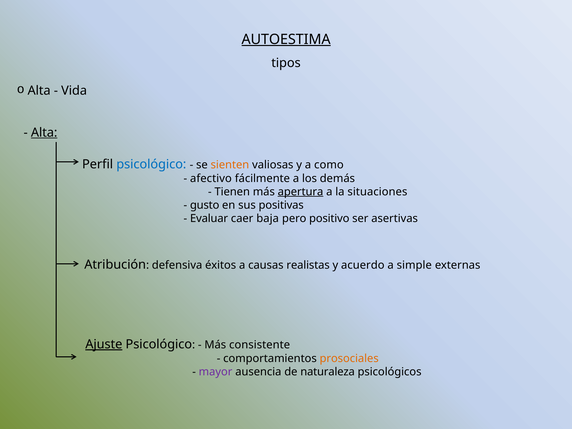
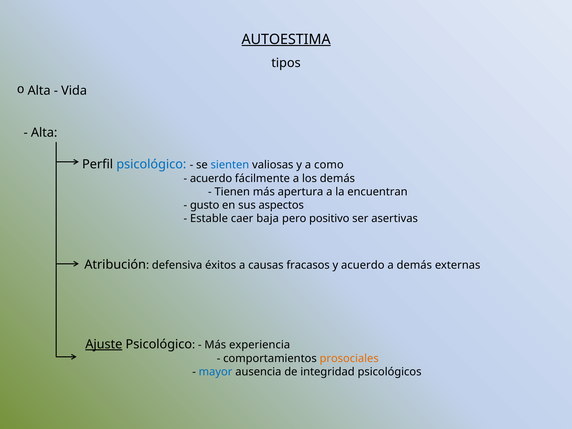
Alta at (44, 133) underline: present -> none
sienten colour: orange -> blue
afectivo at (211, 178): afectivo -> acuerdo
apertura underline: present -> none
situaciones: situaciones -> encuentran
positivas: positivas -> aspectos
Evaluar: Evaluar -> Estable
realistas: realistas -> fracasos
a simple: simple -> demás
consistente: consistente -> experiencia
mayor colour: purple -> blue
naturaleza: naturaleza -> integridad
